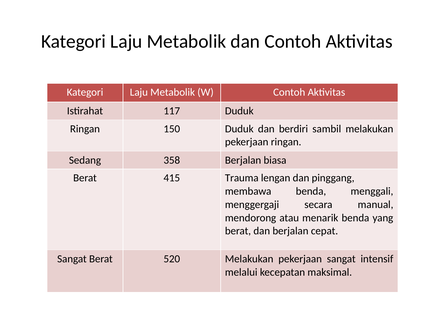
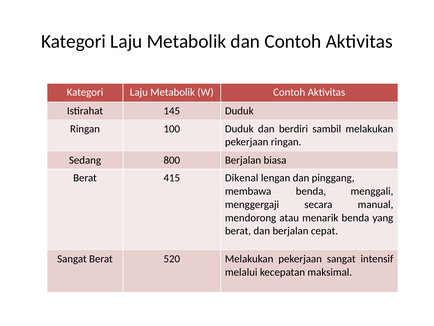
117: 117 -> 145
150: 150 -> 100
358: 358 -> 800
Trauma: Trauma -> Dikenal
